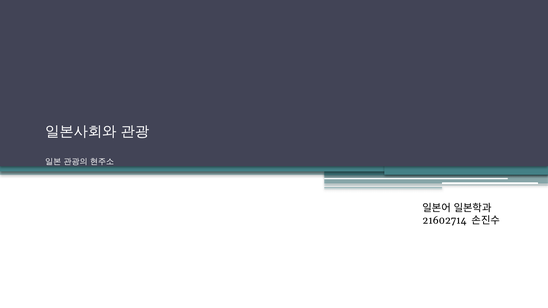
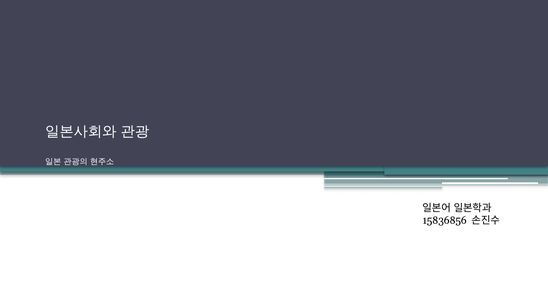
21602714: 21602714 -> 15836856
